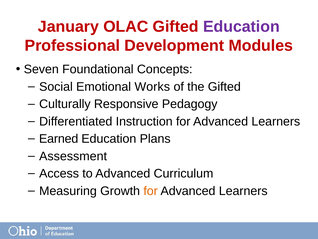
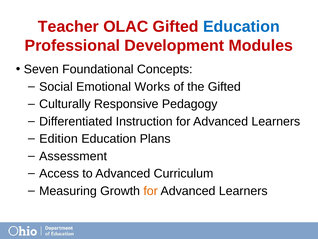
January: January -> Teacher
Education at (241, 27) colour: purple -> blue
Earned: Earned -> Edition
